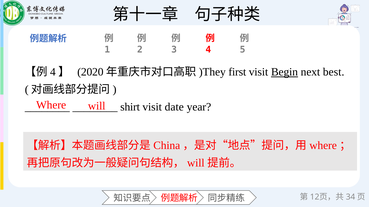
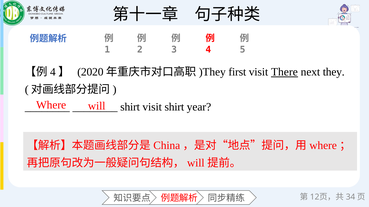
Begin: Begin -> There
best: best -> they
visit date: date -> shirt
